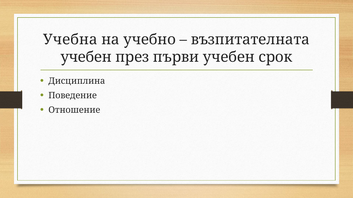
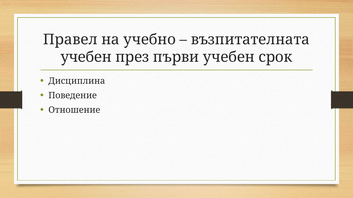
Учебна: Учебна -> Правел
